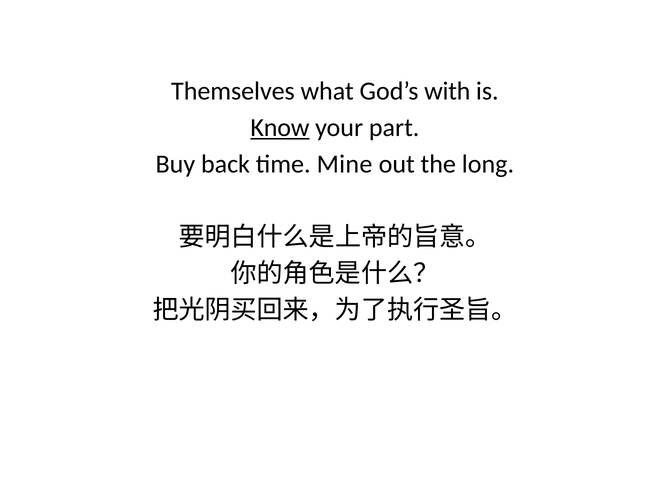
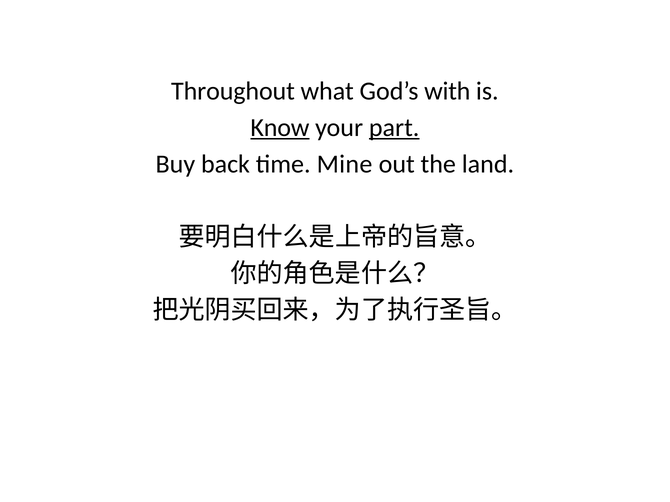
Themselves: Themselves -> Throughout
part underline: none -> present
long: long -> land
